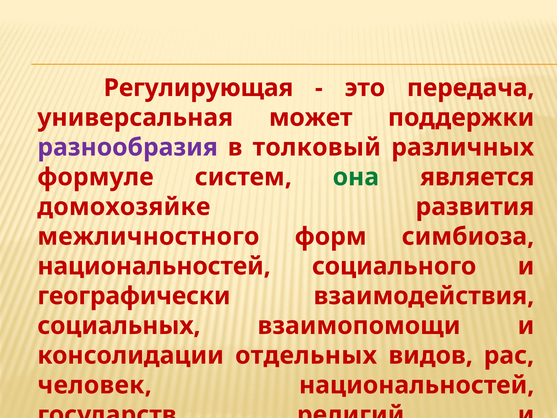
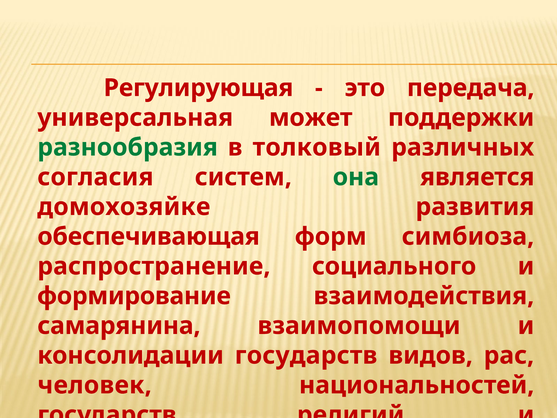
разнообразия colour: purple -> green
формуле: формуле -> согласия
межличностного: межличностного -> обеспечивающая
национальностей at (154, 266): национальностей -> распространение
географически: географически -> формирование
социальных: социальных -> самарянина
консолидации отдельных: отдельных -> государств
